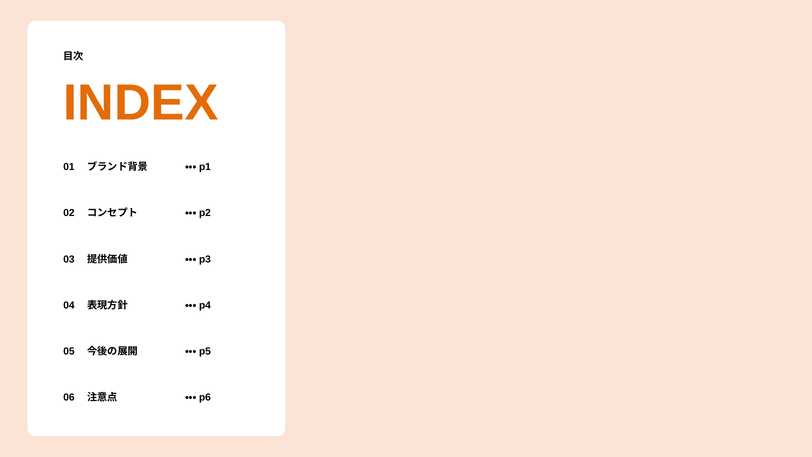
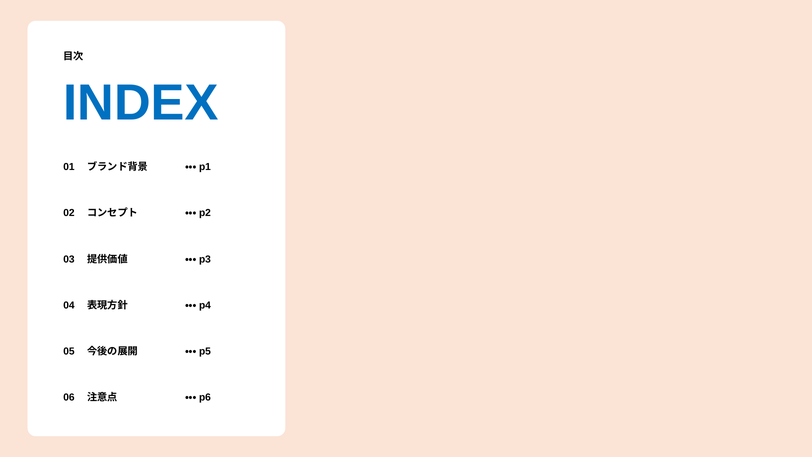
INDEX colour: orange -> blue
